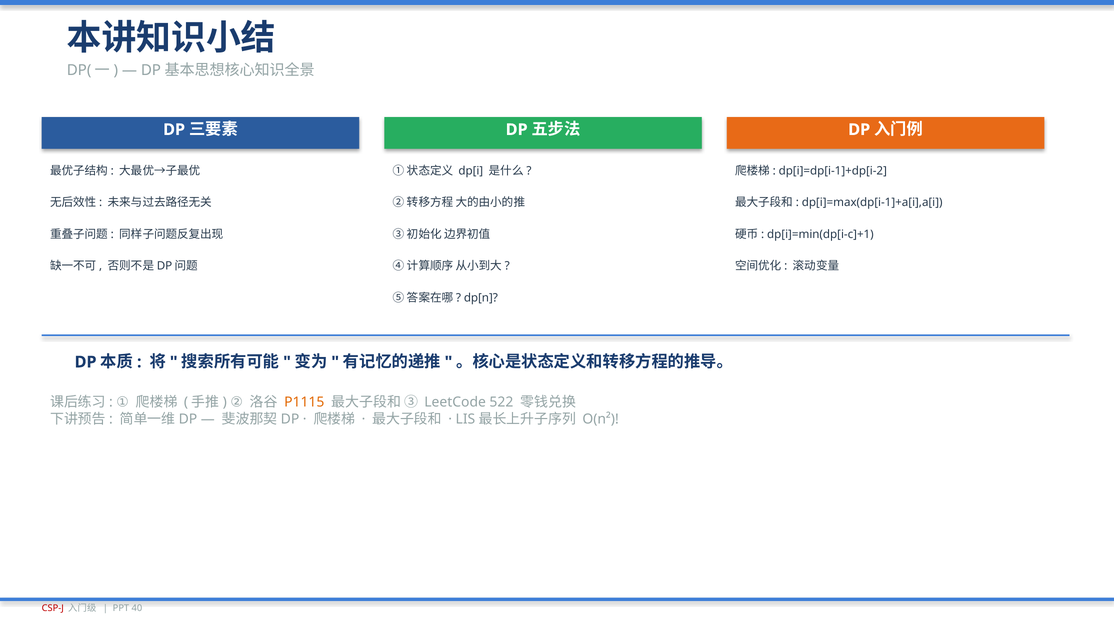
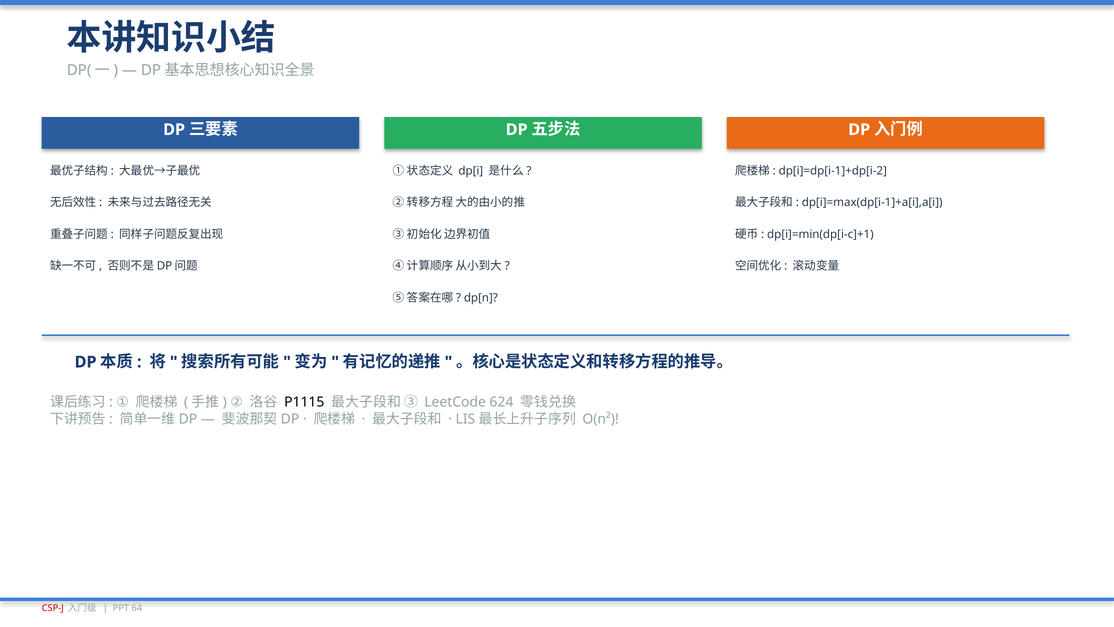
P1115 colour: orange -> black
522: 522 -> 624
40: 40 -> 64
